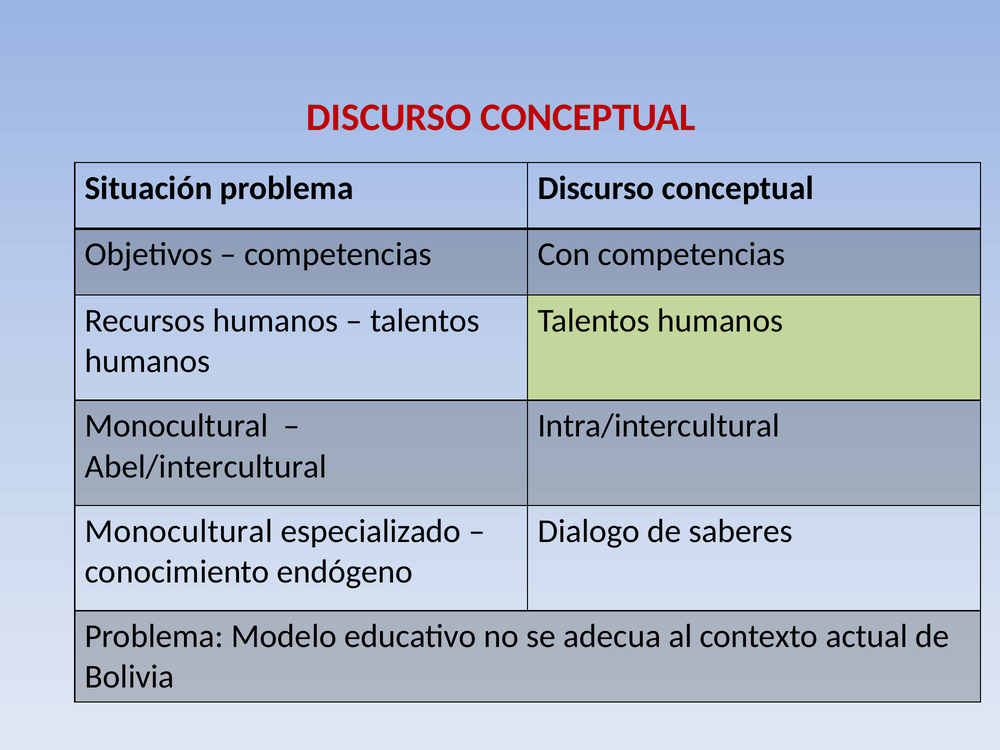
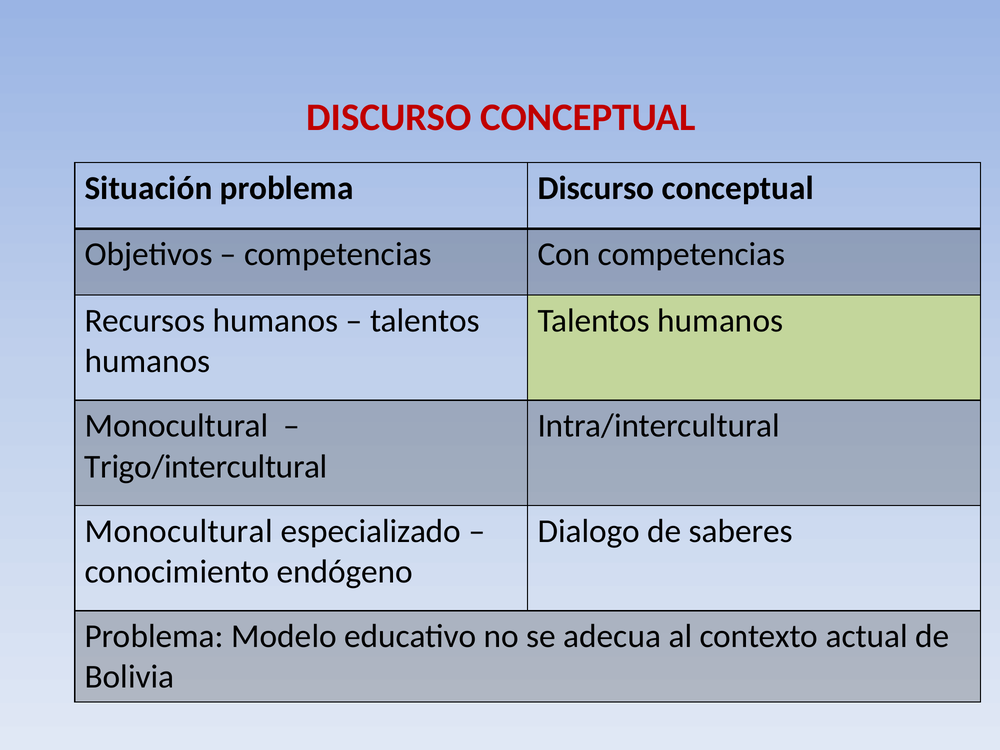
Abel/intercultural: Abel/intercultural -> Trigo/intercultural
